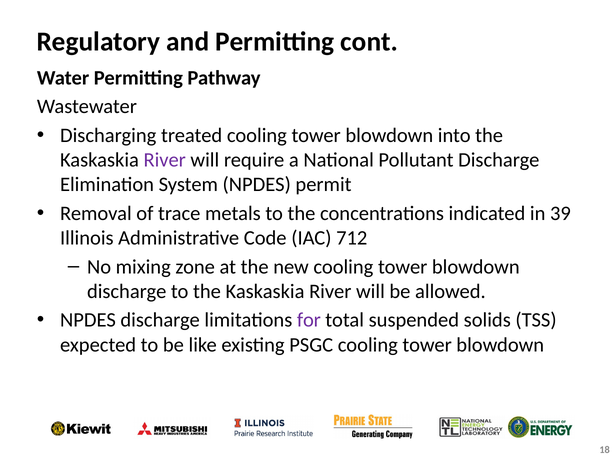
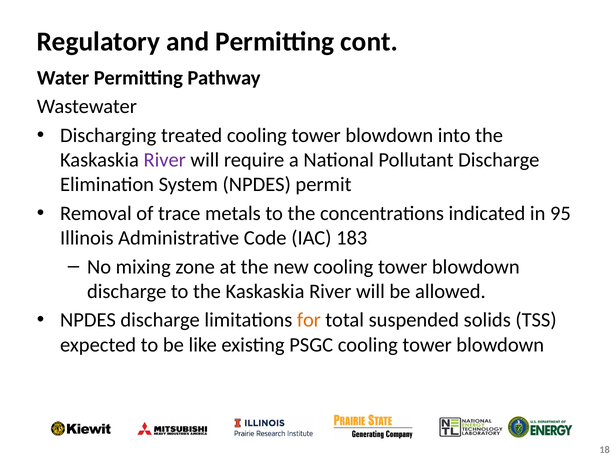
39: 39 -> 95
712: 712 -> 183
for colour: purple -> orange
